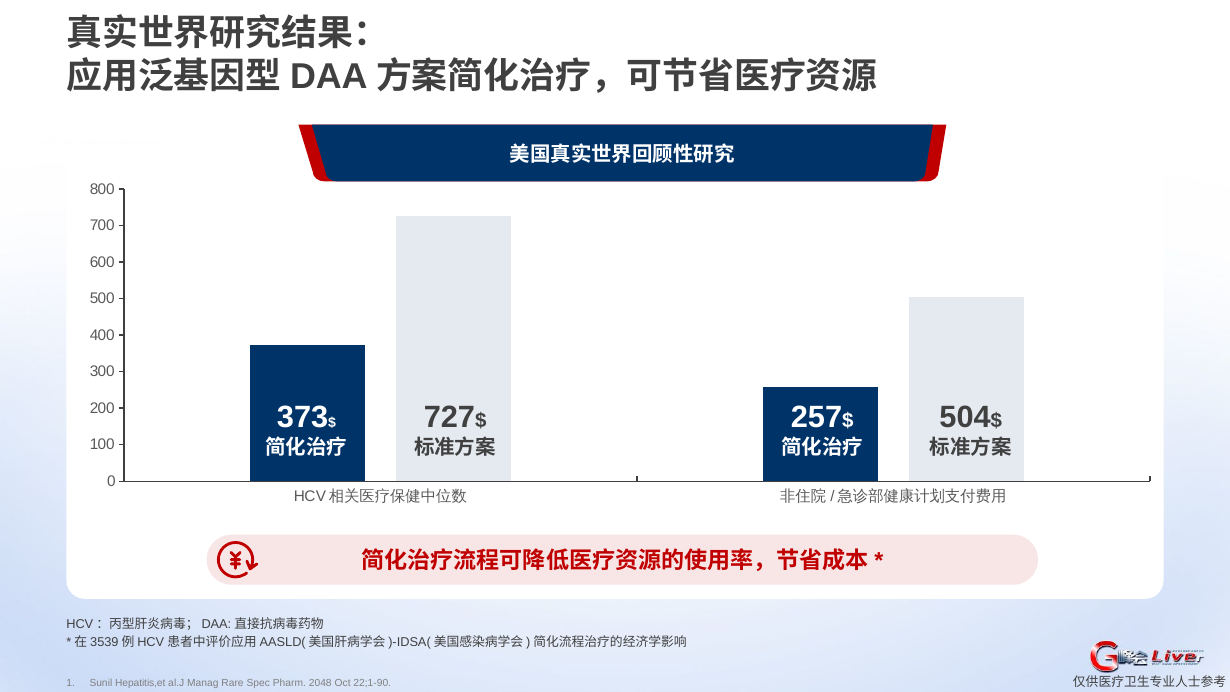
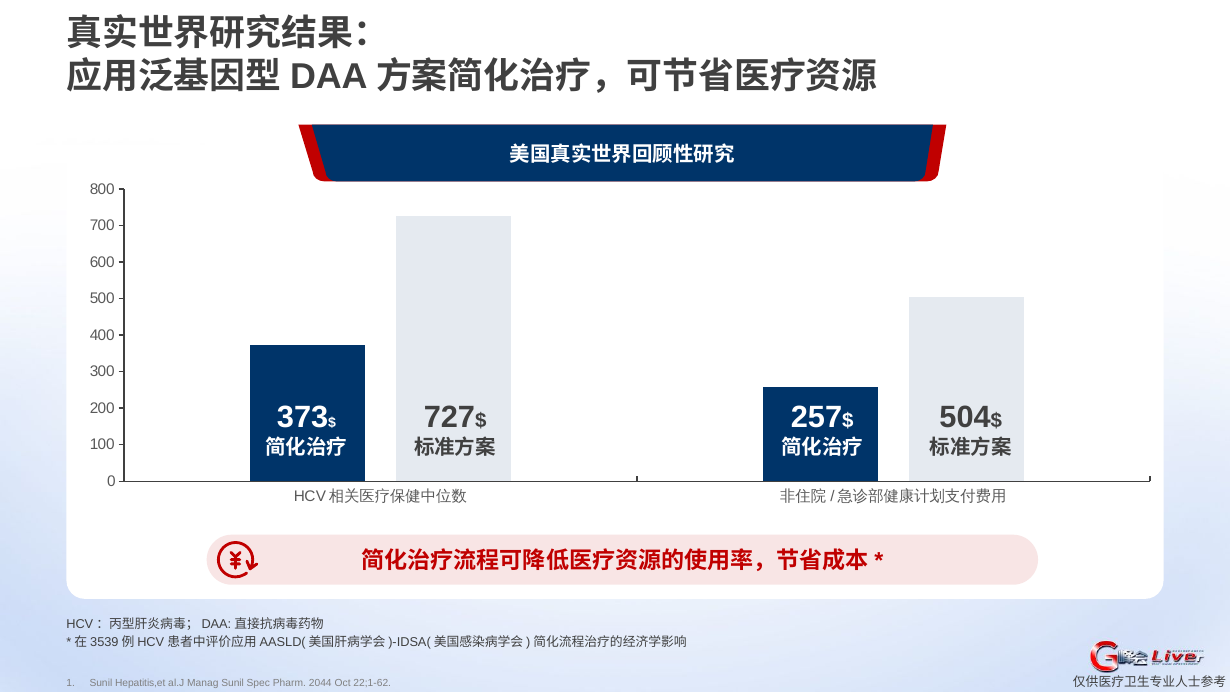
Manag Rare: Rare -> Sunil
2048: 2048 -> 2044
22;1-90: 22;1-90 -> 22;1-62
